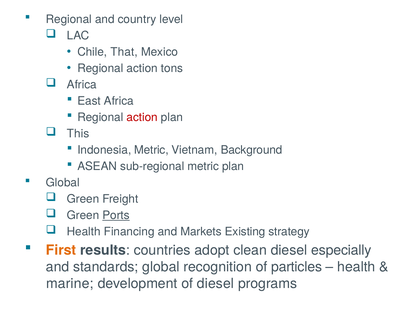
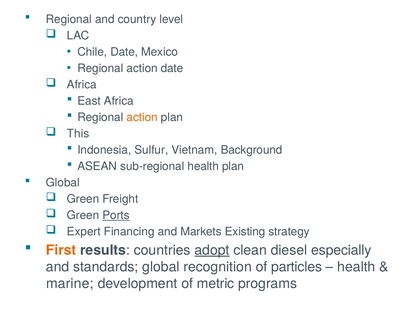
Chile That: That -> Date
action tons: tons -> date
action at (142, 117) colour: red -> orange
Indonesia Metric: Metric -> Sulfur
sub-regional metric: metric -> health
Health at (84, 232): Health -> Expert
adopt underline: none -> present
of diesel: diesel -> metric
